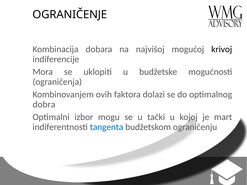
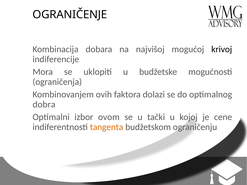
mogu: mogu -> ovom
mart: mart -> cene
tangenta colour: blue -> orange
